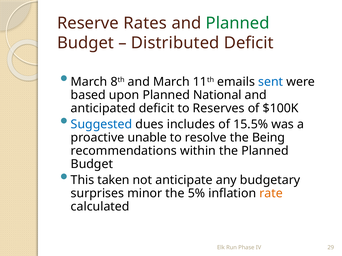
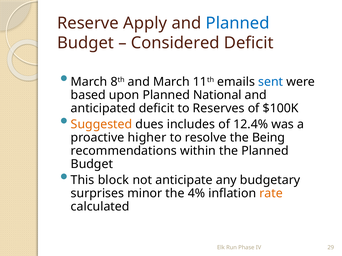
Rates: Rates -> Apply
Planned at (238, 23) colour: green -> blue
Distributed: Distributed -> Considered
Suggested colour: blue -> orange
15.5%: 15.5% -> 12.4%
unable: unable -> higher
taken: taken -> block
5%: 5% -> 4%
